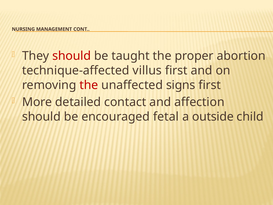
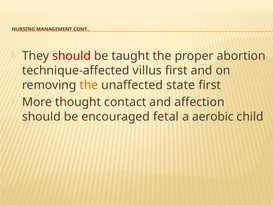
the at (89, 85) colour: red -> orange
signs: signs -> state
detailed: detailed -> thought
outside: outside -> aerobic
